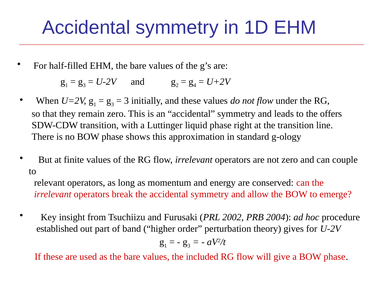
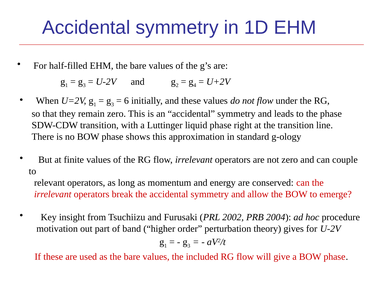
3 at (126, 101): 3 -> 6
the offers: offers -> phase
established: established -> motivation
